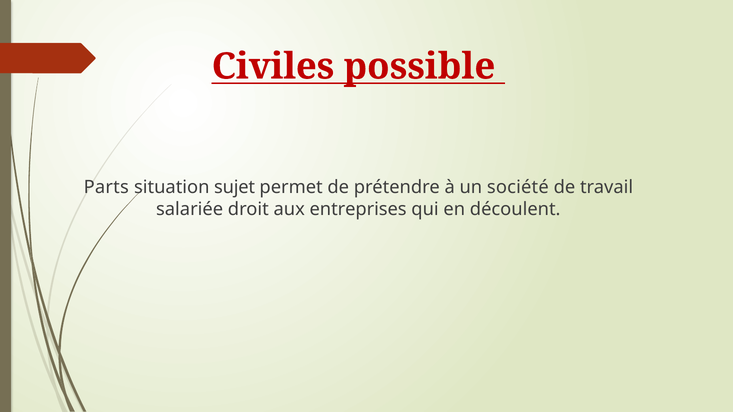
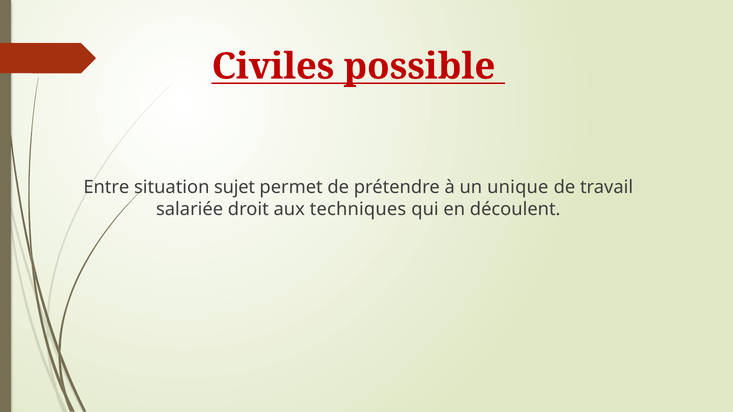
Parts: Parts -> Entre
société: société -> unique
entreprises: entreprises -> techniques
